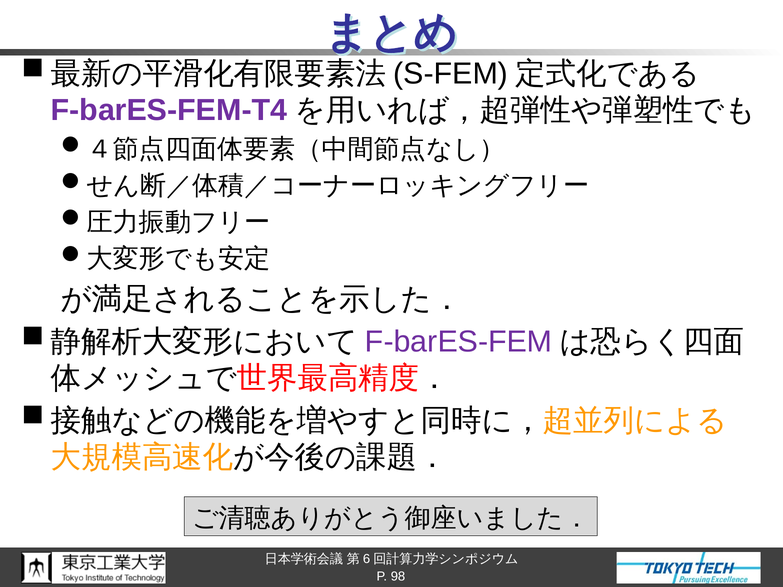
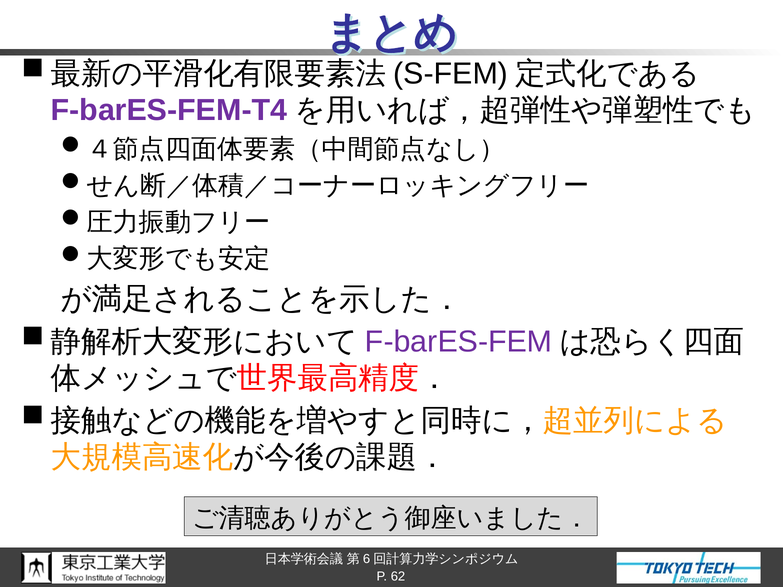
98: 98 -> 62
